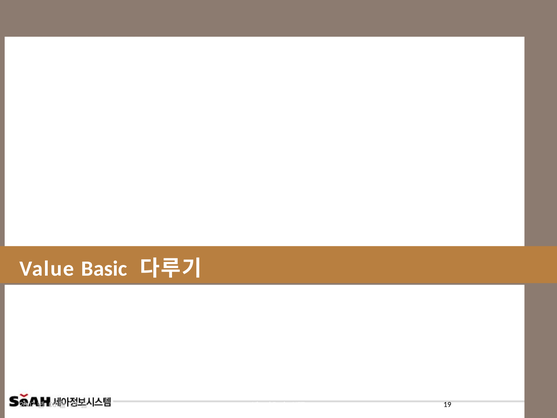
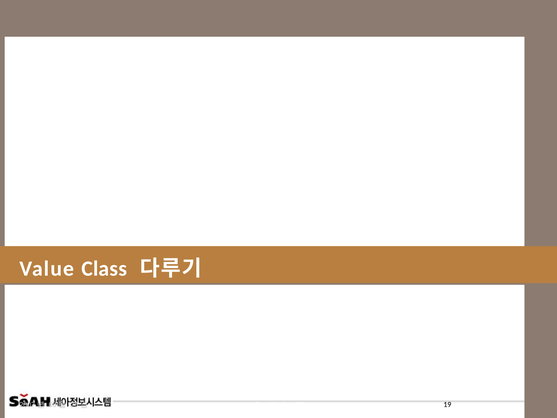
Value Basic: Basic -> Class
